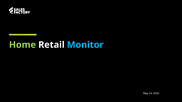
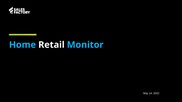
Home colour: light green -> light blue
